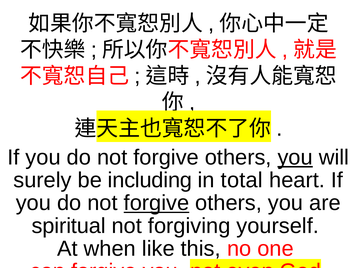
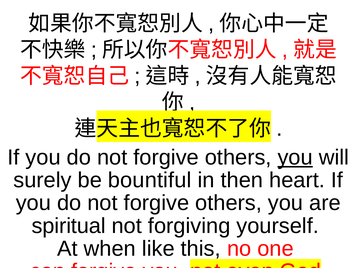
including: including -> bountiful
total: total -> then
forgive at (156, 203) underline: present -> none
